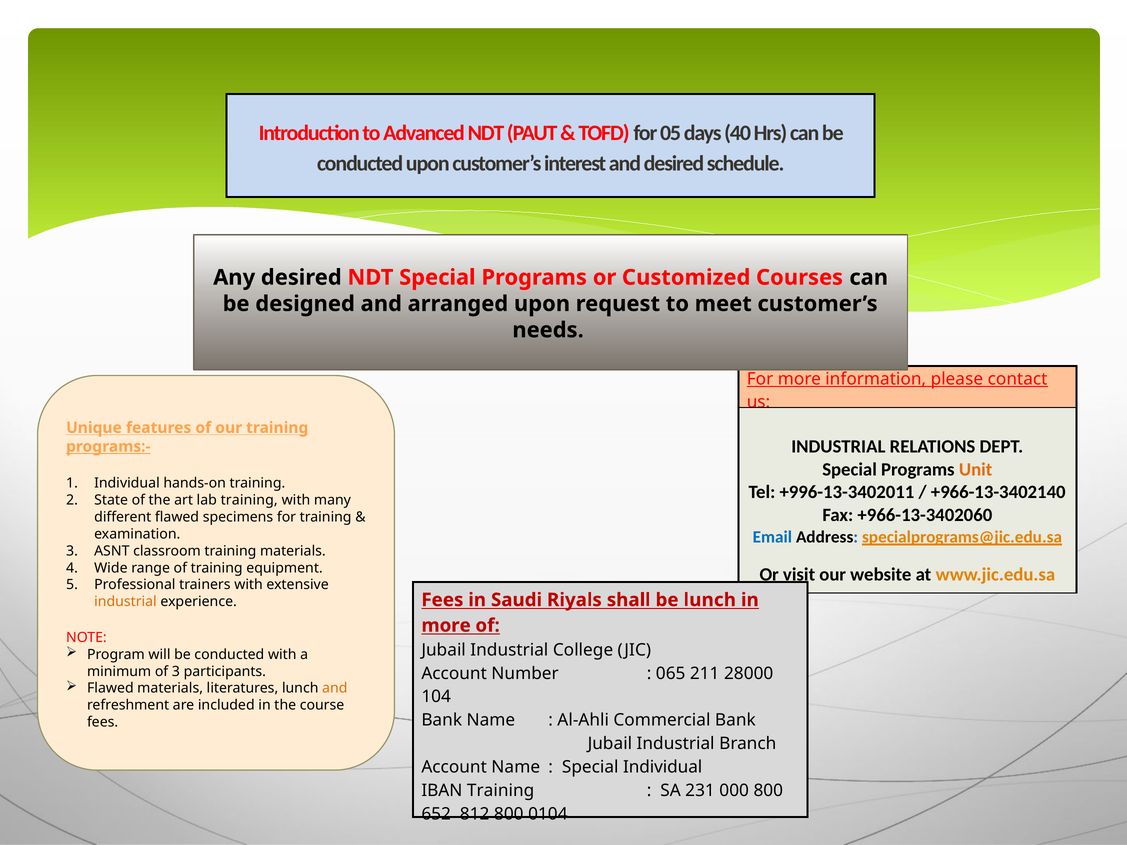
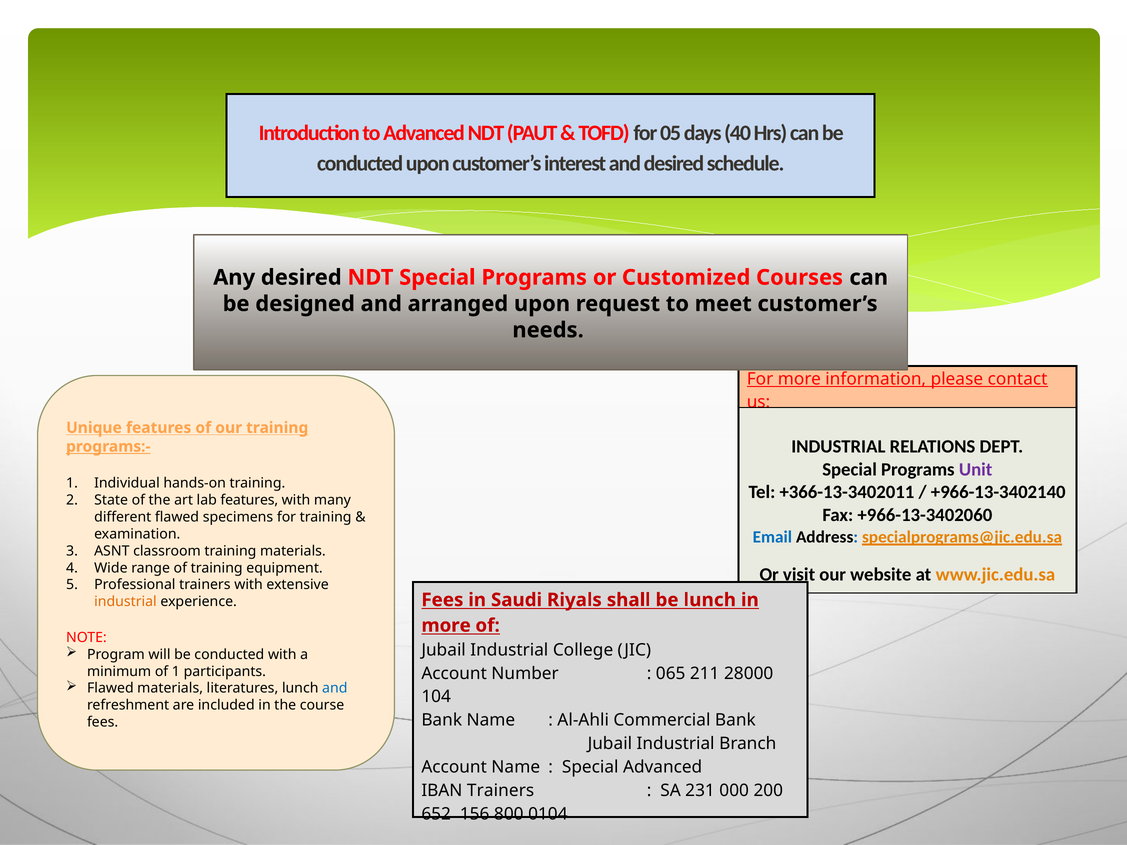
Unit colour: orange -> purple
+996-13-3402011: +996-13-3402011 -> +366-13-3402011
lab training: training -> features
of 3: 3 -> 1
and at (335, 689) colour: orange -> blue
Special Individual: Individual -> Advanced
IBAN Training: Training -> Trainers
000 800: 800 -> 200
812: 812 -> 156
